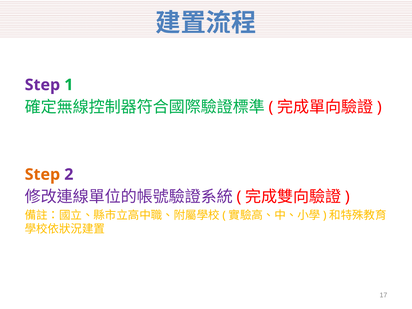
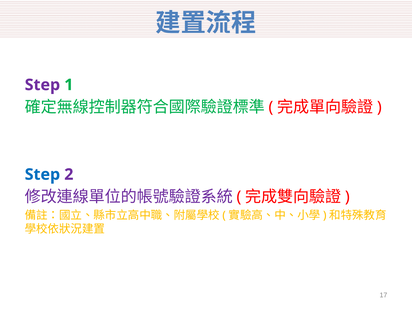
Step at (42, 174) colour: orange -> blue
